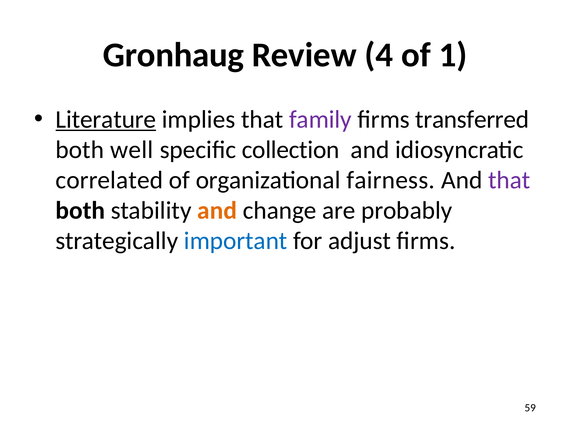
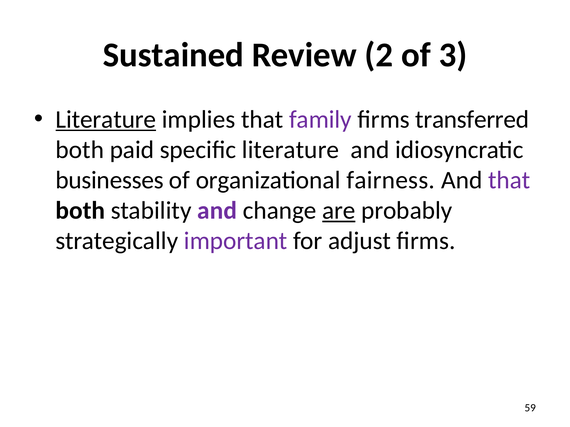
Gronhaug: Gronhaug -> Sustained
4: 4 -> 2
1: 1 -> 3
well: well -> paid
specific collection: collection -> literature
correlated: correlated -> businesses
and at (217, 211) colour: orange -> purple
are underline: none -> present
important colour: blue -> purple
